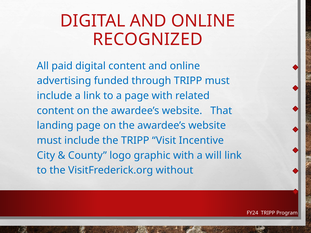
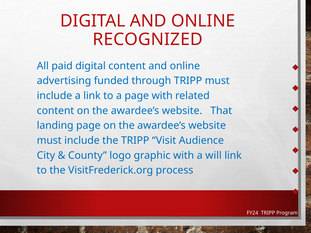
Incentive: Incentive -> Audience
without: without -> process
